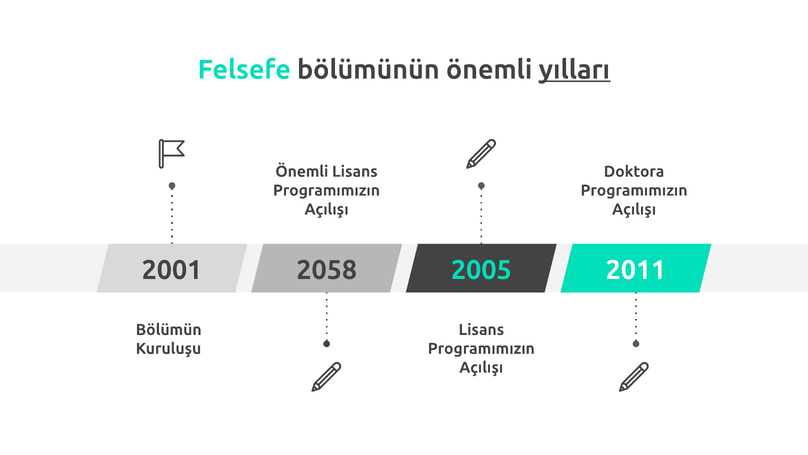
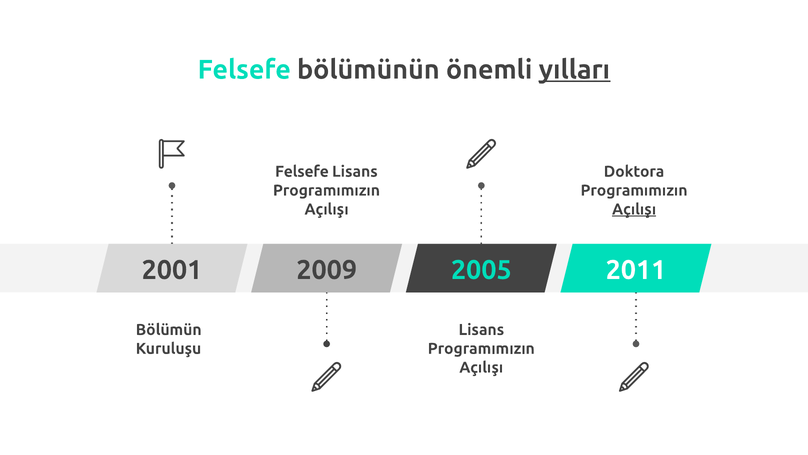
Önemli at (302, 171): Önemli -> Felsefe
Açılışı at (634, 209) underline: none -> present
2058: 2058 -> 2009
